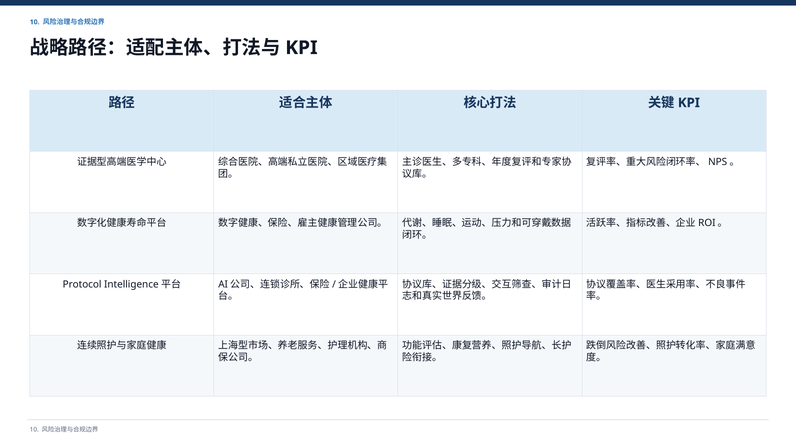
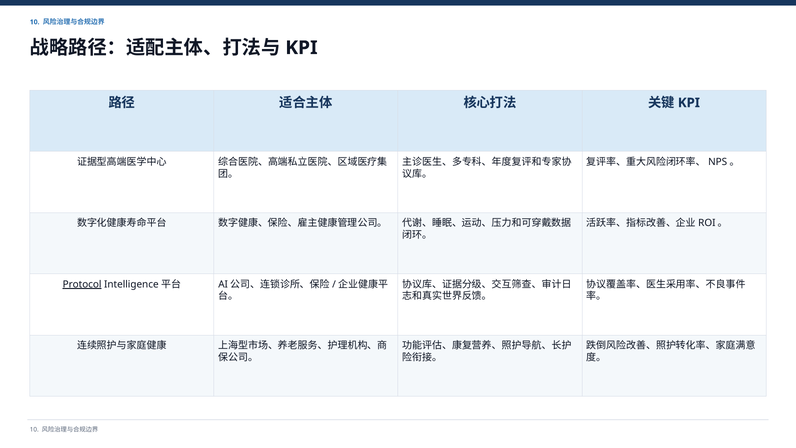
Protocol underline: none -> present
